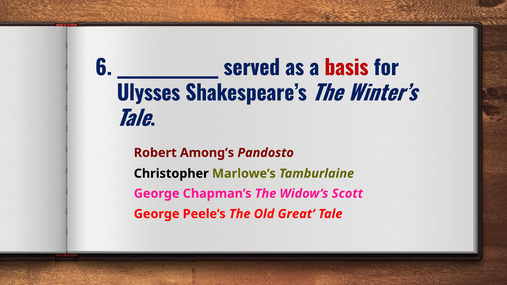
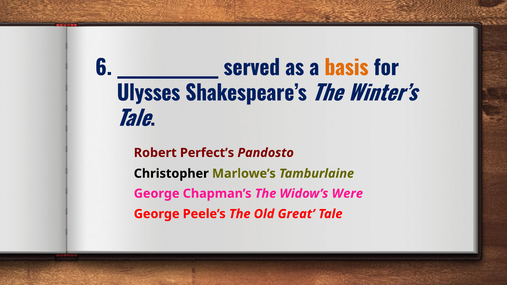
basis colour: red -> orange
Among’s: Among’s -> Perfect’s
Scott: Scott -> Were
